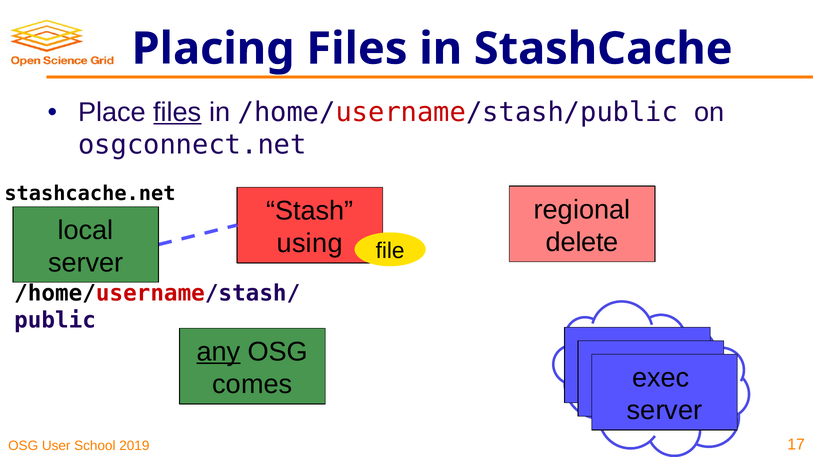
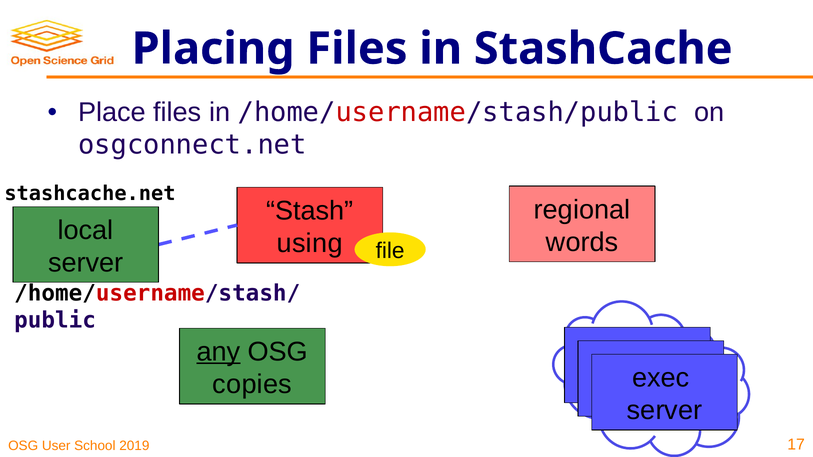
files at (177, 112) underline: present -> none
delete: delete -> words
comes: comes -> copies
